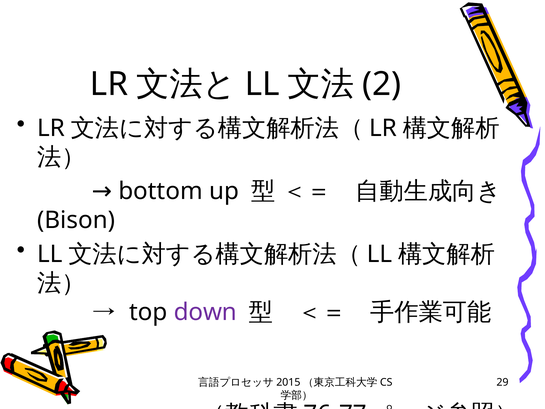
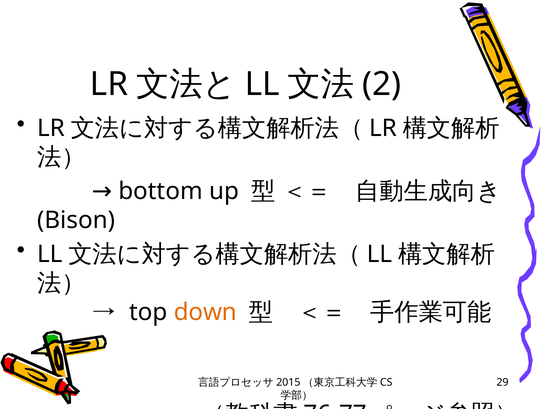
down colour: purple -> orange
